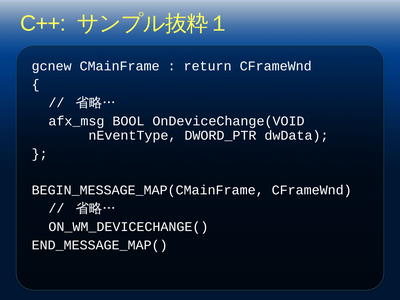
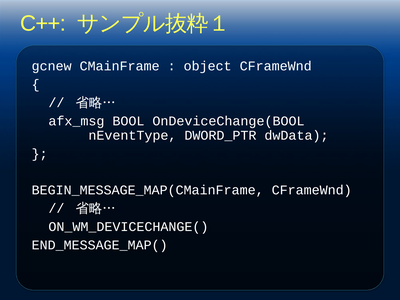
return: return -> object
OnDeviceChange(VOID: OnDeviceChange(VOID -> OnDeviceChange(BOOL
